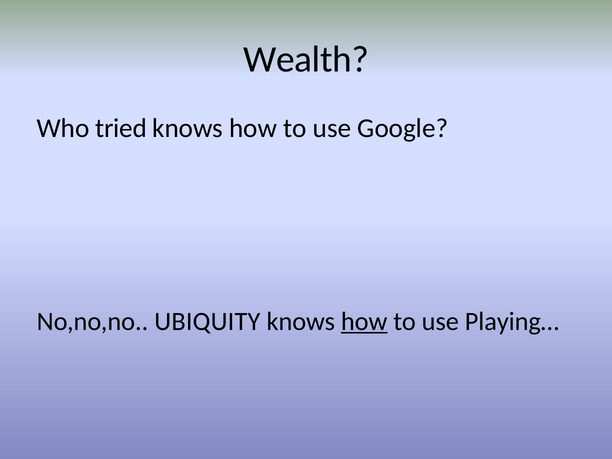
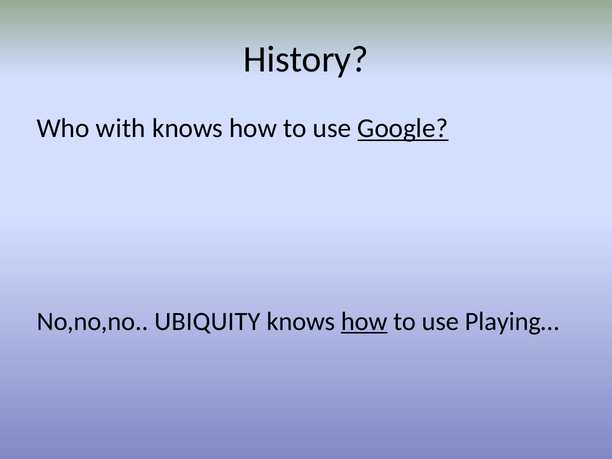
Wealth: Wealth -> History
tried: tried -> with
Google underline: none -> present
